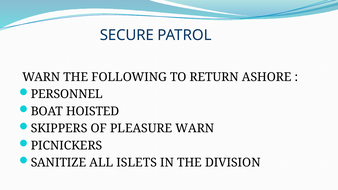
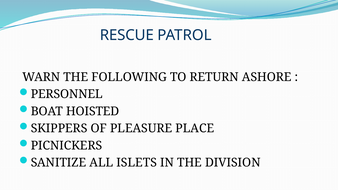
SECURE: SECURE -> RESCUE
PLEASURE WARN: WARN -> PLACE
